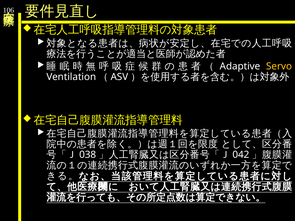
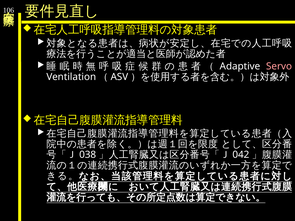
Servo colour: yellow -> pink
